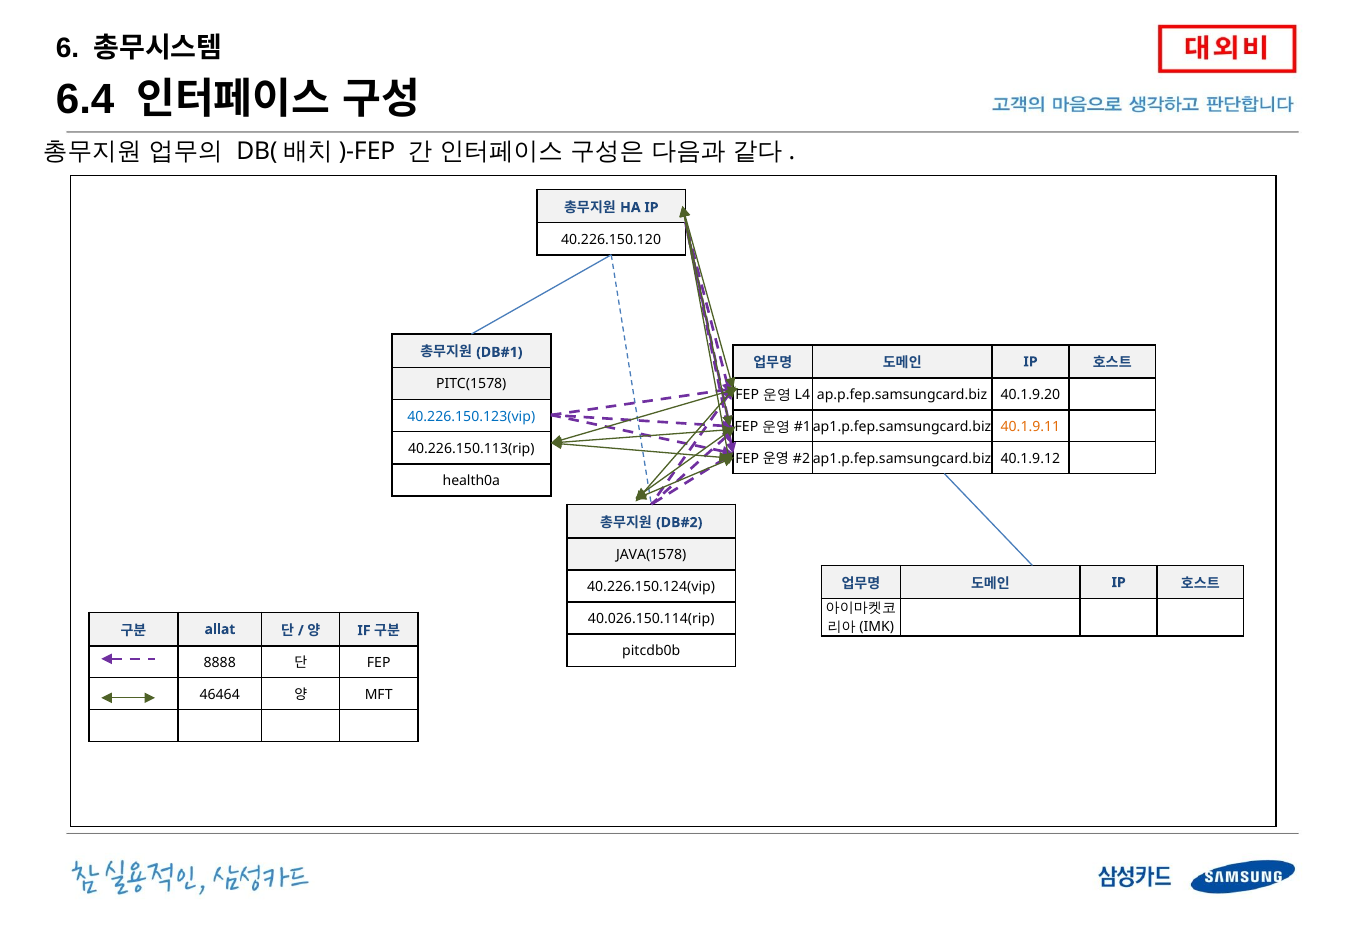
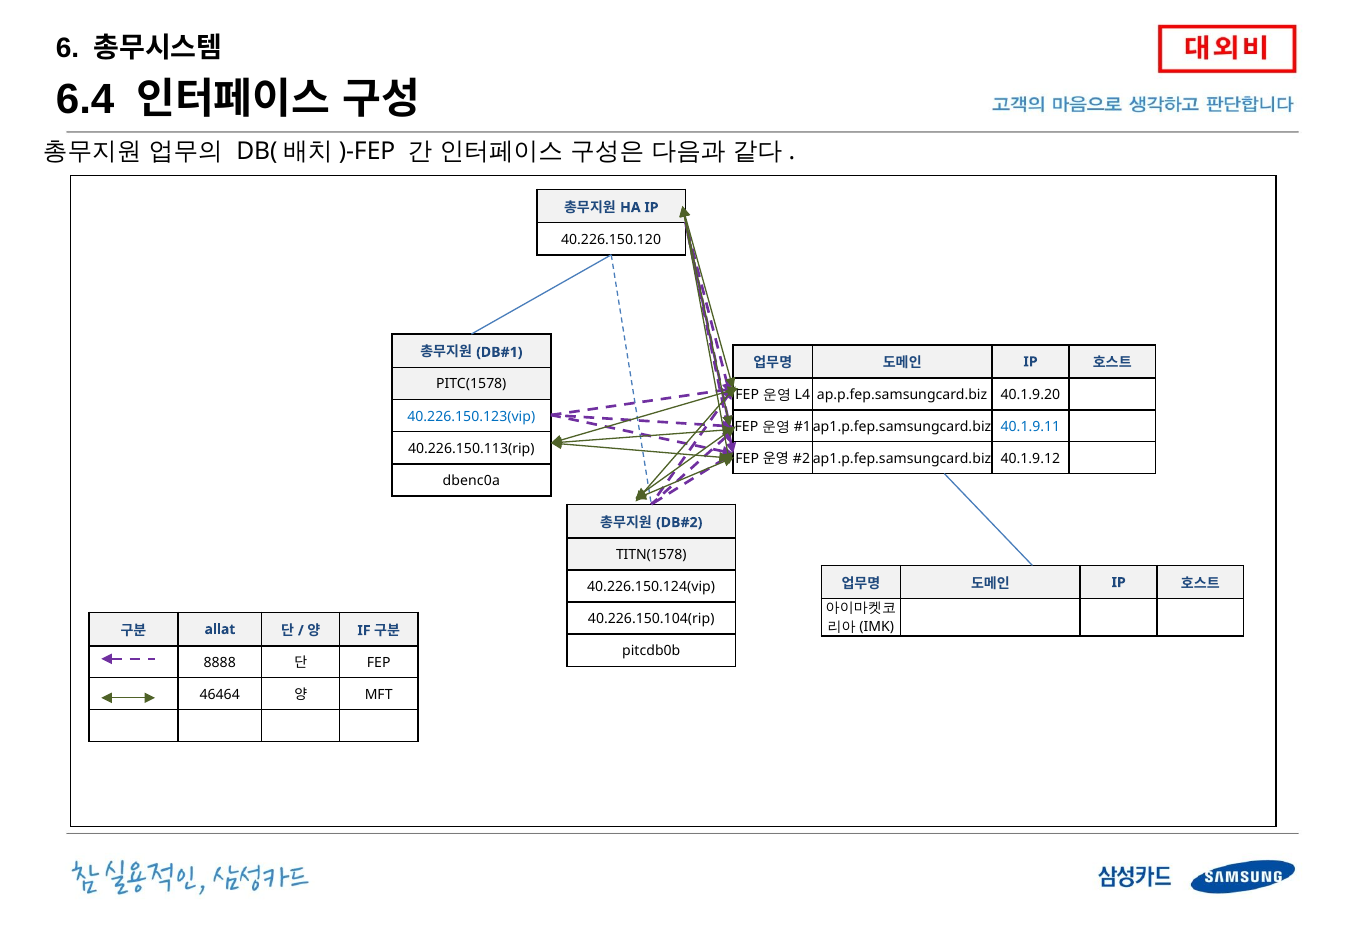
40.1.9.11 colour: orange -> blue
health0a: health0a -> dbenc0a
JAVA(1578: JAVA(1578 -> TITN(1578
40.026.150.114(rip: 40.026.150.114(rip -> 40.226.150.104(rip
